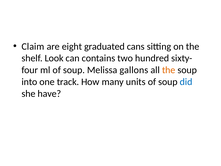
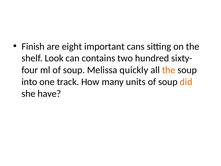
Claim: Claim -> Finish
graduated: graduated -> important
gallons: gallons -> quickly
did colour: blue -> orange
